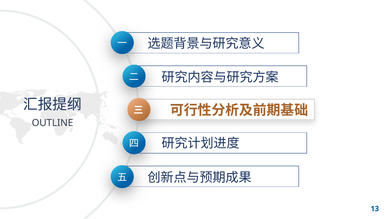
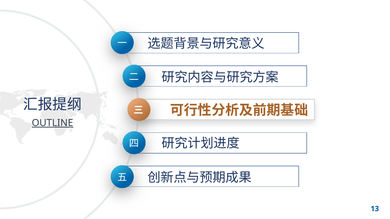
OUTLINE underline: none -> present
